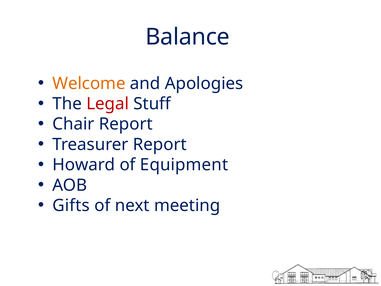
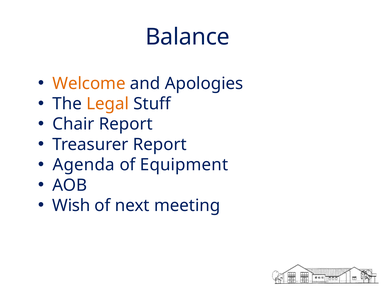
Legal colour: red -> orange
Howard: Howard -> Agenda
Gifts: Gifts -> Wish
